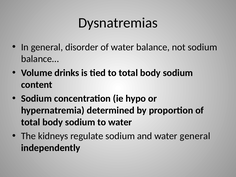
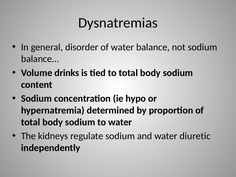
water general: general -> diuretic
